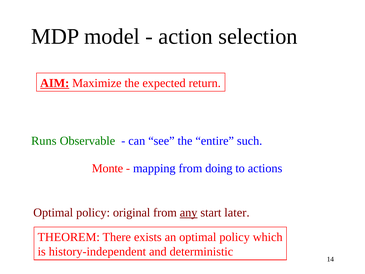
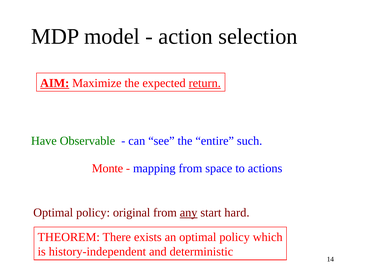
return underline: none -> present
Runs: Runs -> Have
doing: doing -> space
later: later -> hard
